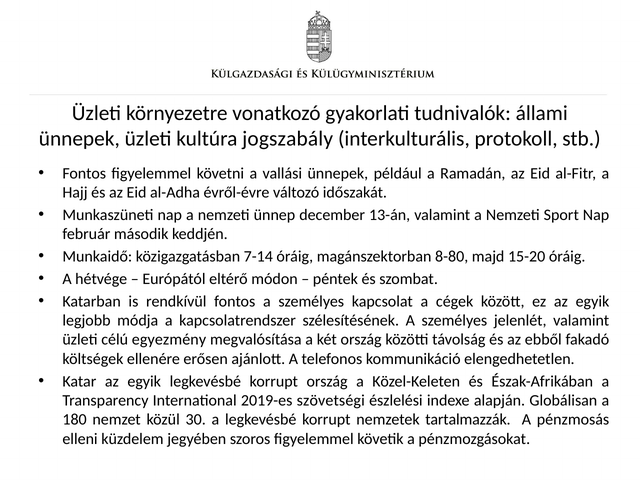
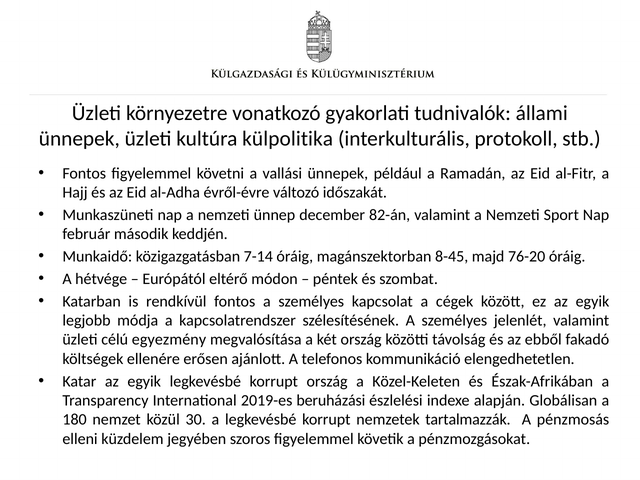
jogszabály: jogszabály -> külpolitika
13-án: 13-án -> 82-án
8-80: 8-80 -> 8-45
15-20: 15-20 -> 76-20
szövetségi: szövetségi -> beruházási
